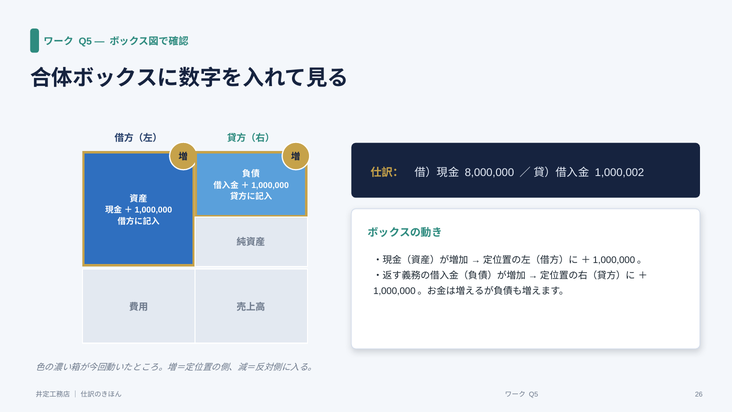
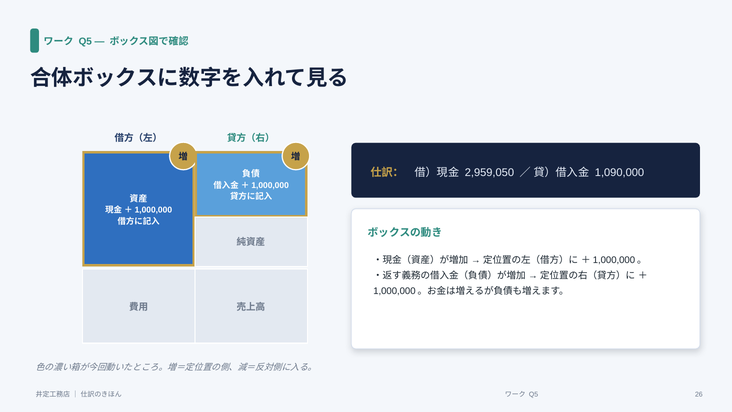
8,000,000: 8,000,000 -> 2,959,050
1,000,002: 1,000,002 -> 1,090,000
